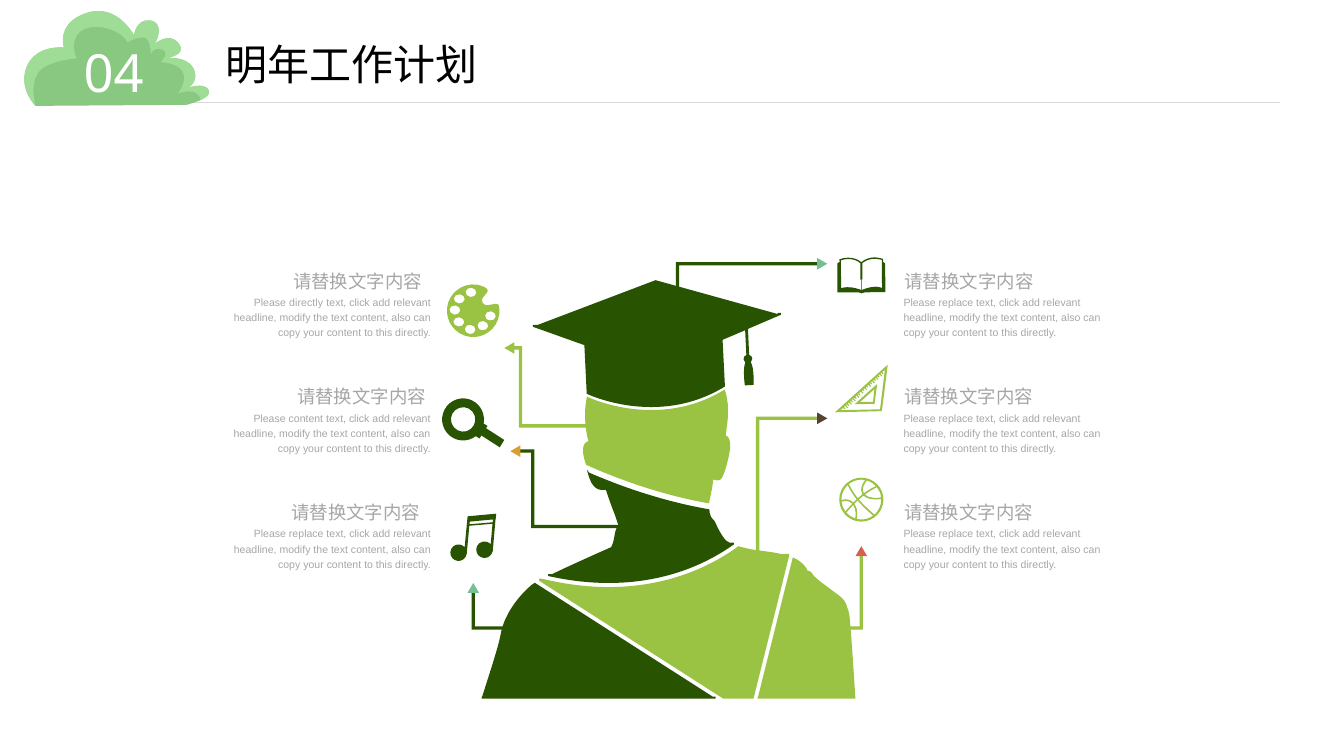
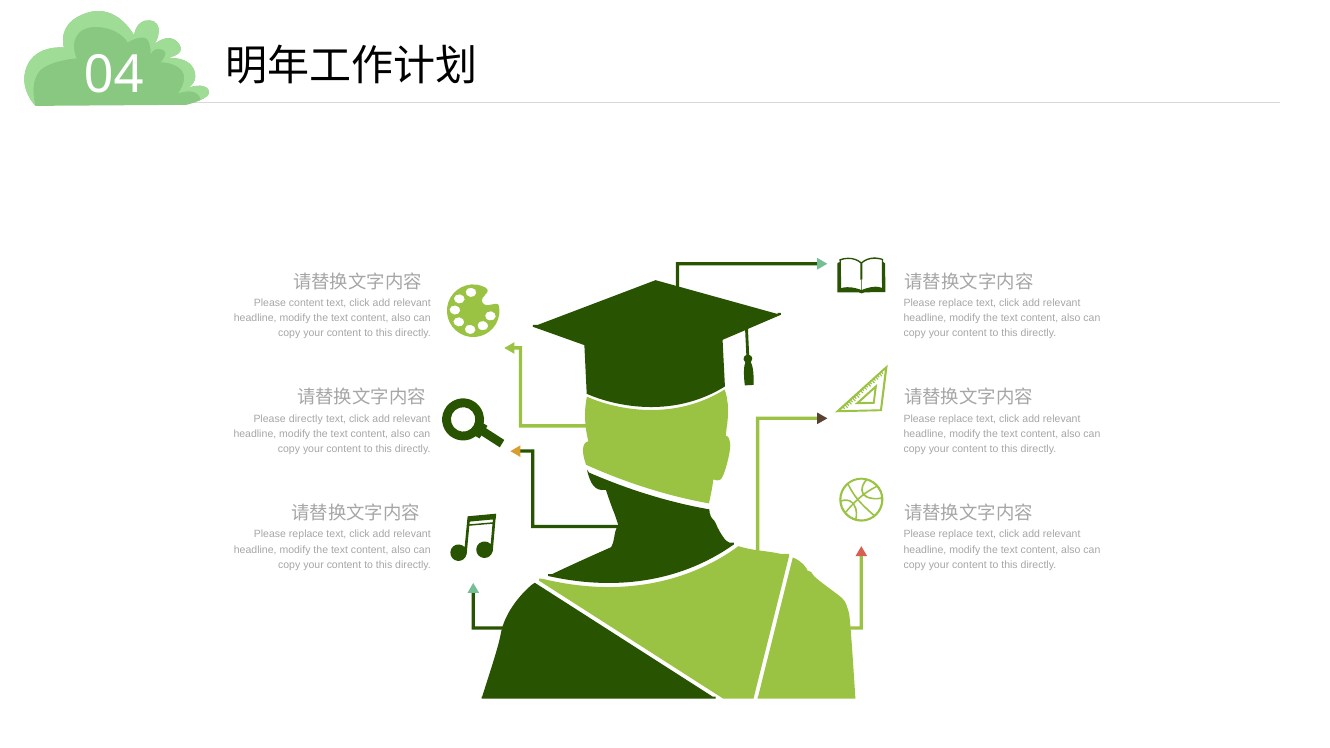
Please directly: directly -> content
Please content: content -> directly
